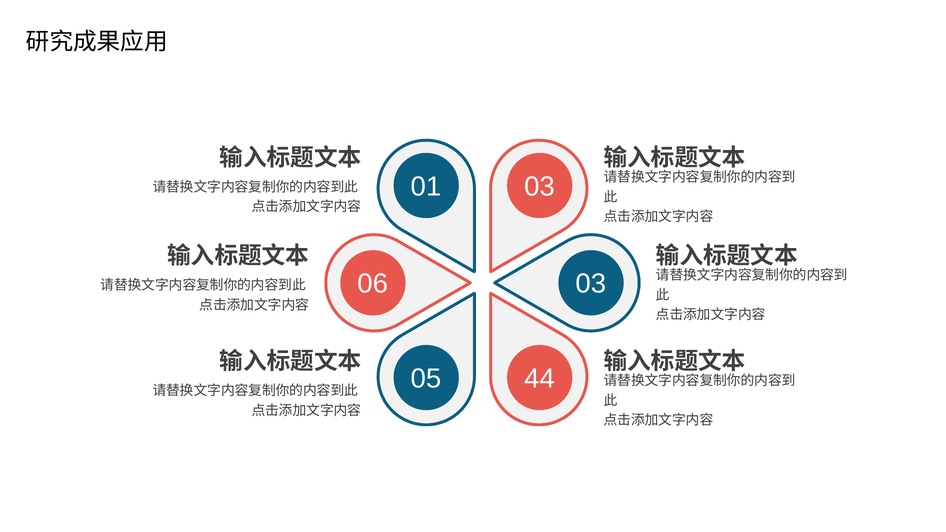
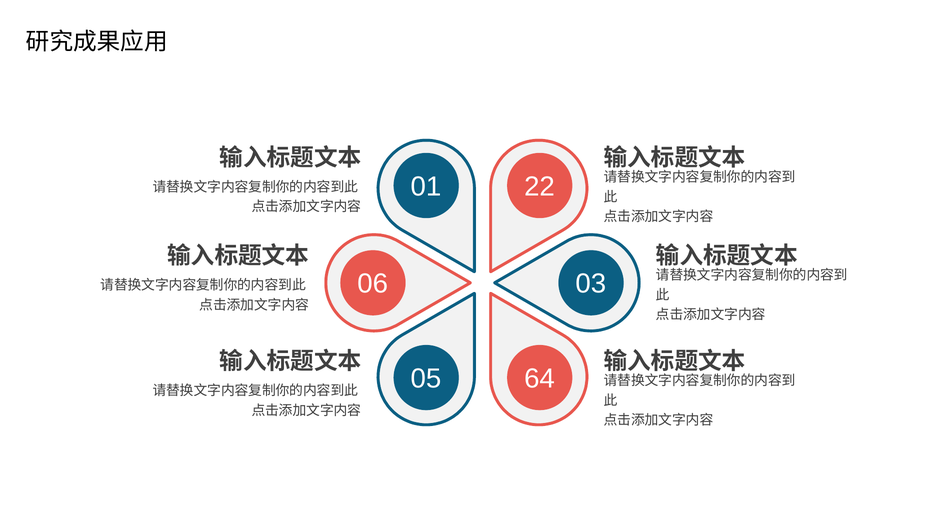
01 03: 03 -> 22
44: 44 -> 64
